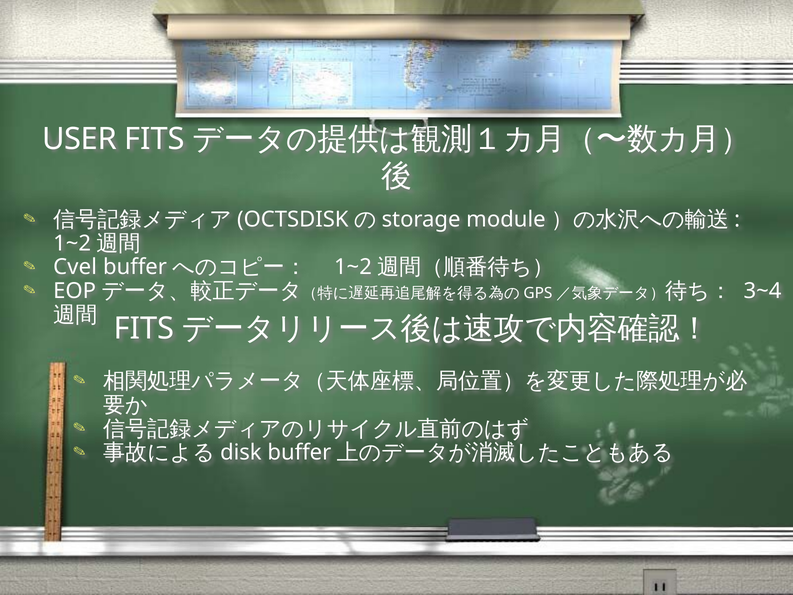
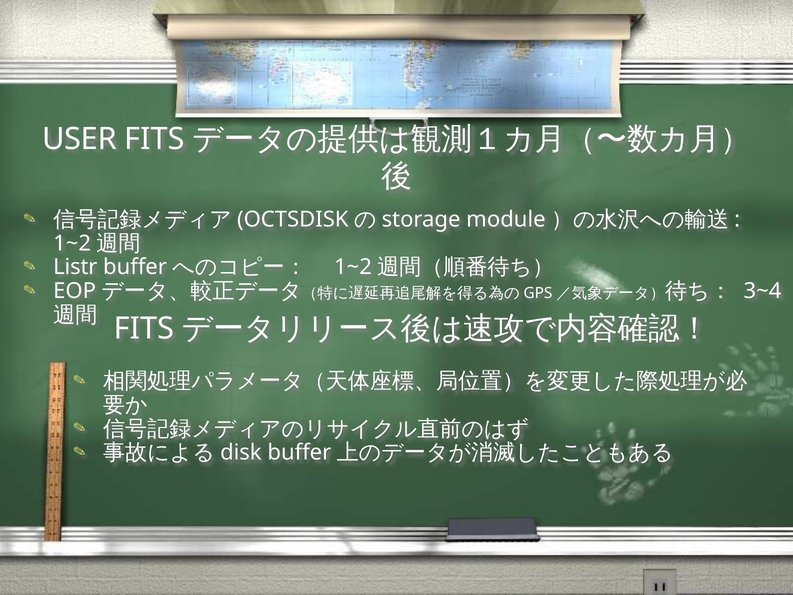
Cvel: Cvel -> Listr
